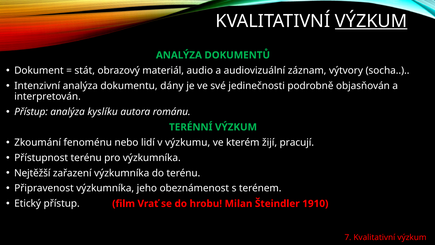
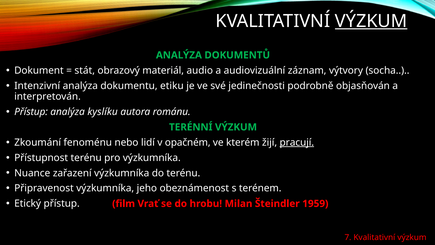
dány: dány -> etiku
výzkumu: výzkumu -> opačném
pracují underline: none -> present
Nejtěžší: Nejtěžší -> Nuance
1910: 1910 -> 1959
